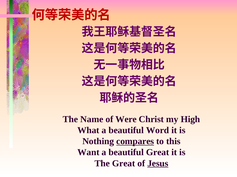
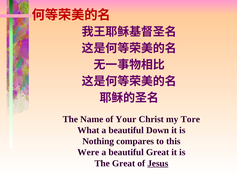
Were: Were -> Your
High: High -> Tore
Word: Word -> Down
compares underline: present -> none
Want: Want -> Were
